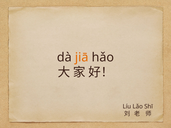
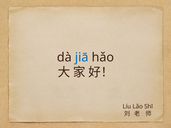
jiā colour: orange -> blue
